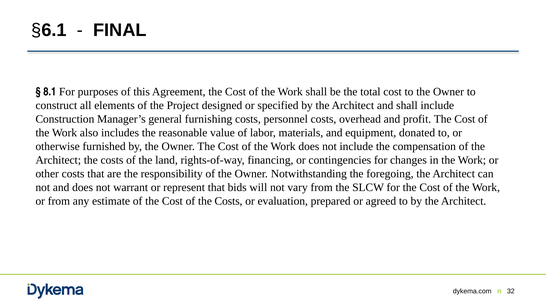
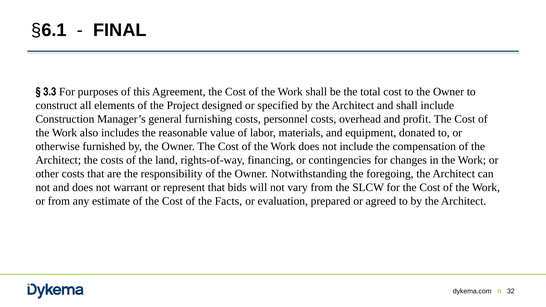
8.1: 8.1 -> 3.3
of the Costs: Costs -> Facts
